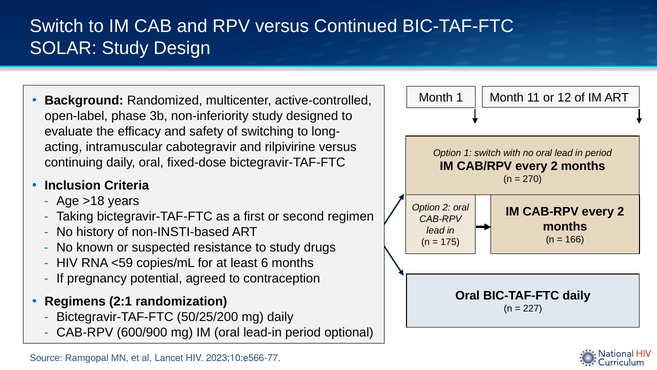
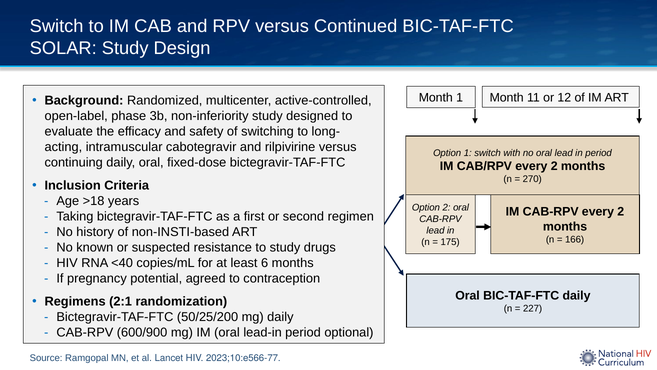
<59: <59 -> <40
